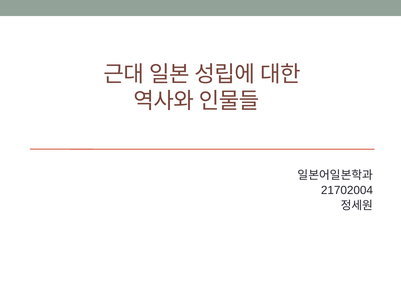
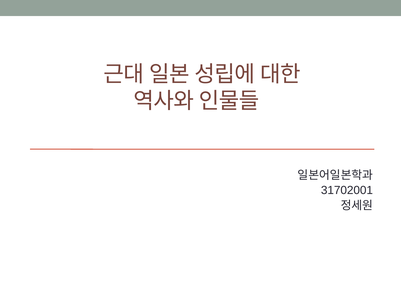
21702004: 21702004 -> 31702001
